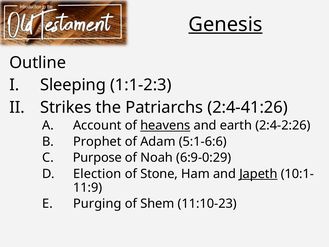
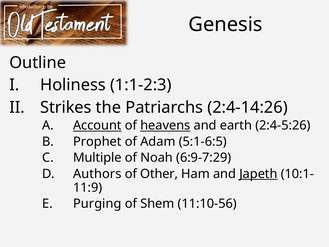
Genesis underline: present -> none
Sleeping: Sleeping -> Holiness
2:4-41:26: 2:4-41:26 -> 2:4-14:26
Account underline: none -> present
2:4-2:26: 2:4-2:26 -> 2:4-5:26
5:1-6:6: 5:1-6:6 -> 5:1-6:5
Purpose: Purpose -> Multiple
6:9-0:29: 6:9-0:29 -> 6:9-7:29
Election: Election -> Authors
Stone: Stone -> Other
11:10-23: 11:10-23 -> 11:10-56
